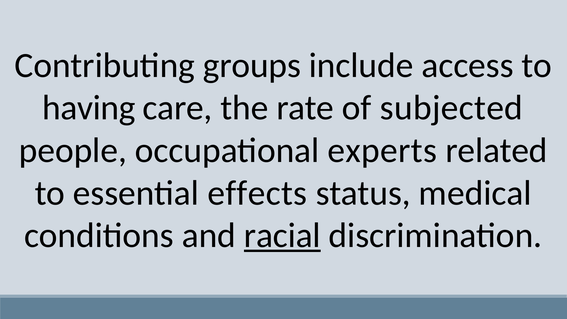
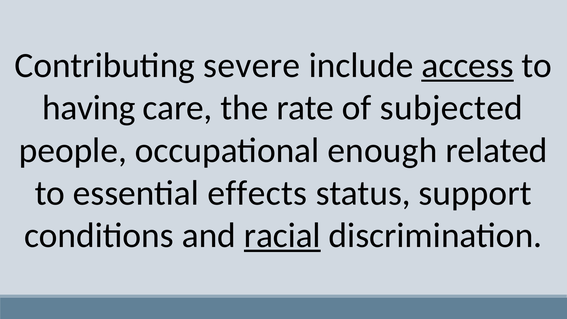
groups: groups -> severe
access underline: none -> present
experts: experts -> enough
medical: medical -> support
